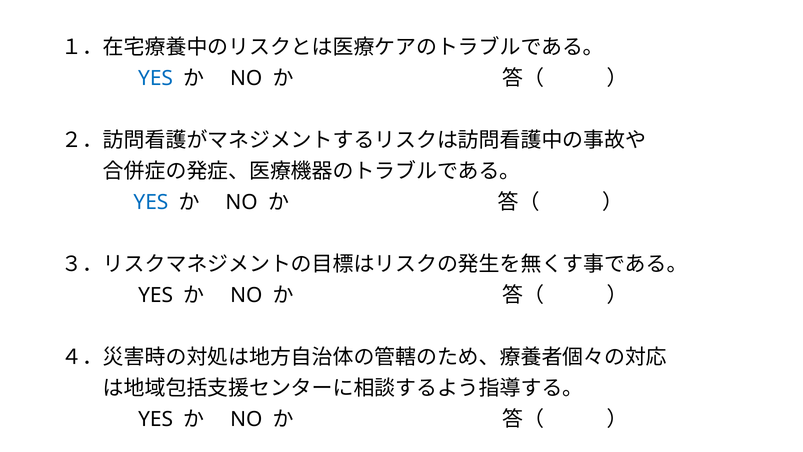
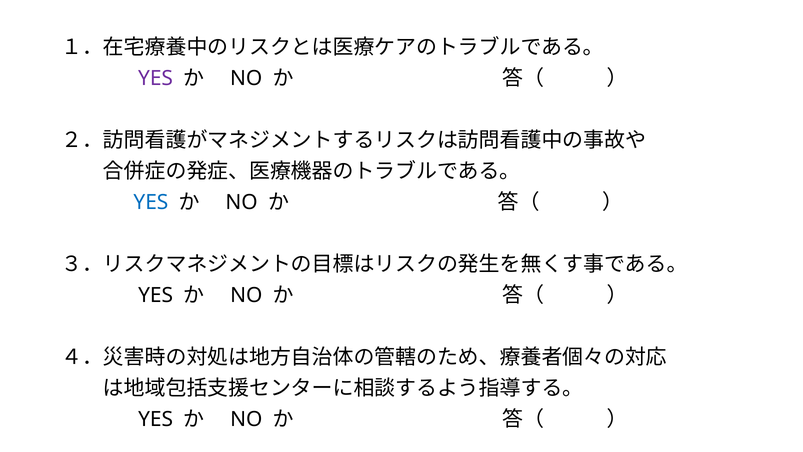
YES at (156, 78) colour: blue -> purple
